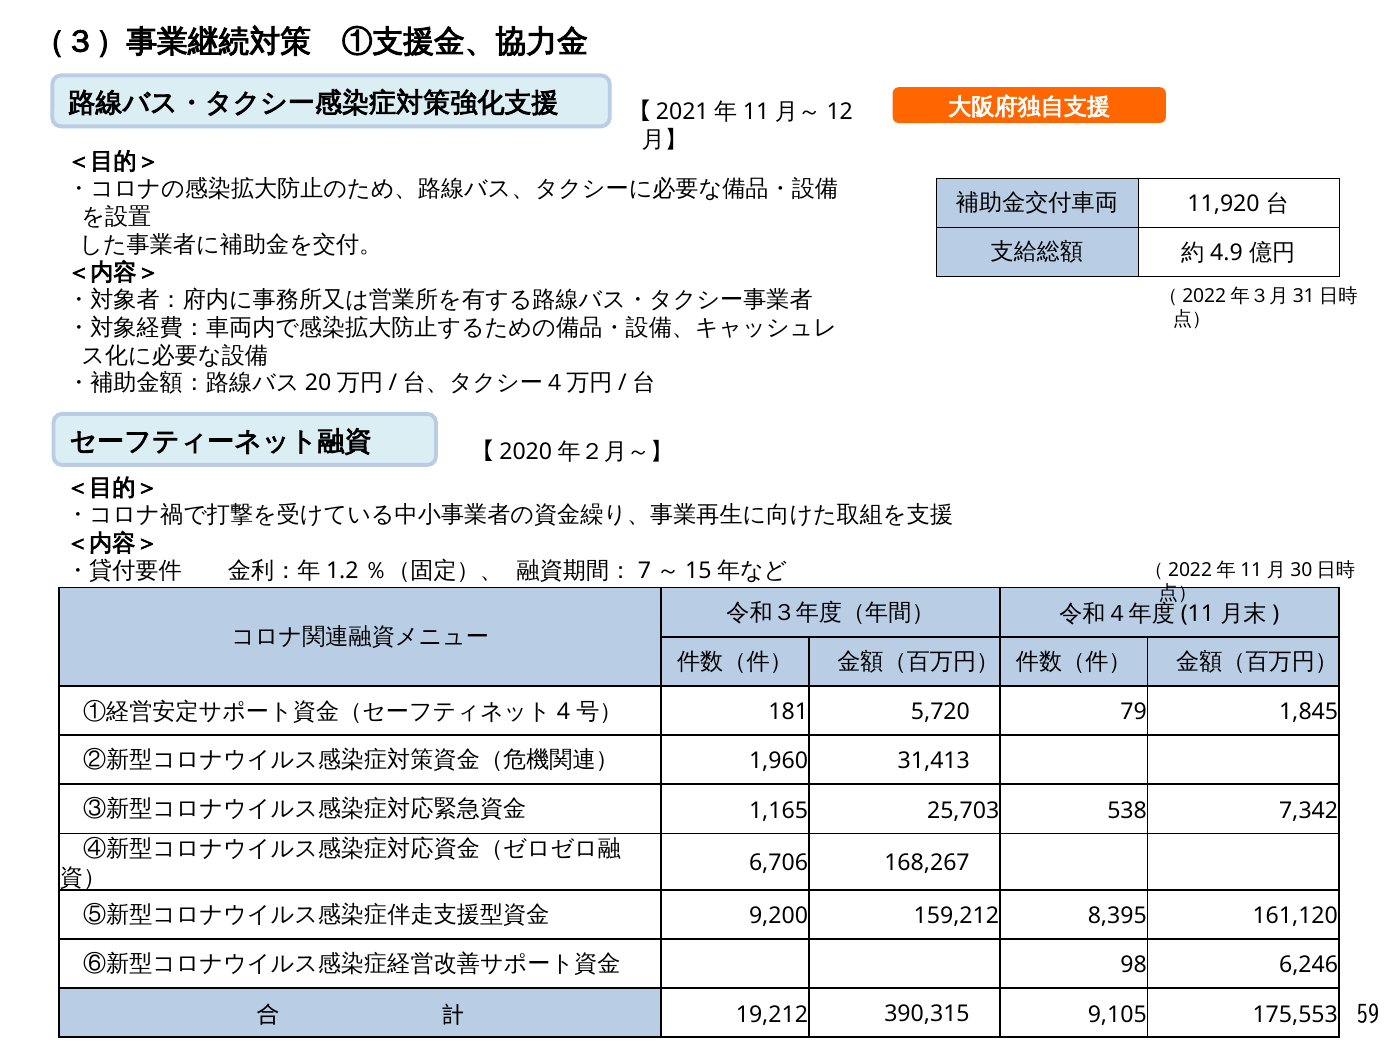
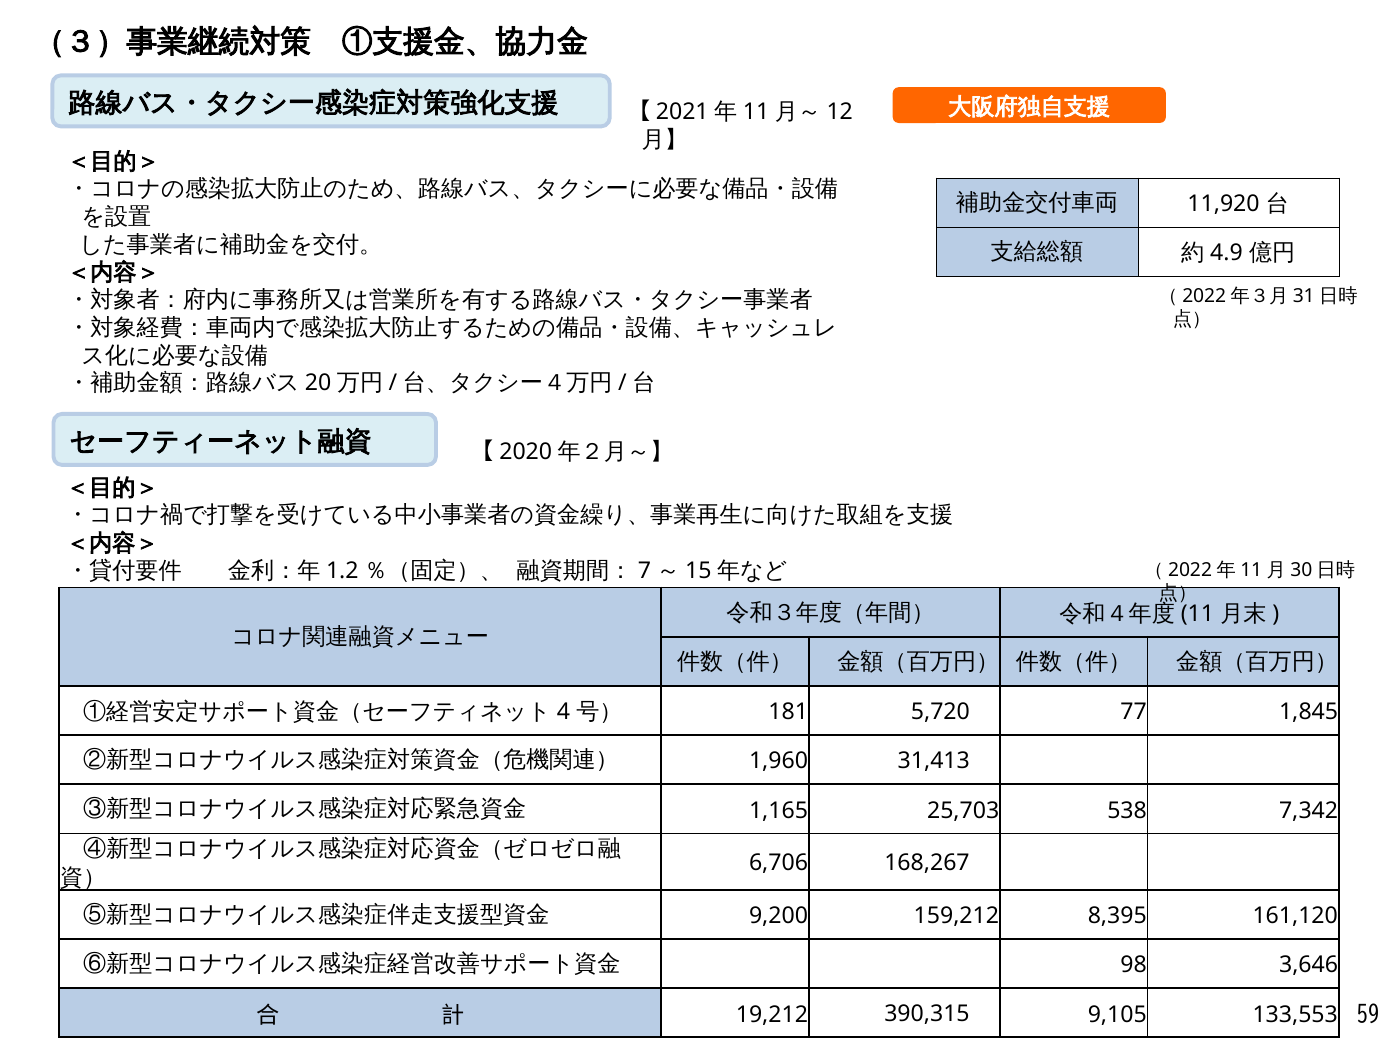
79: 79 -> 77
6,246: 6,246 -> 3,646
175,553: 175,553 -> 133,553
